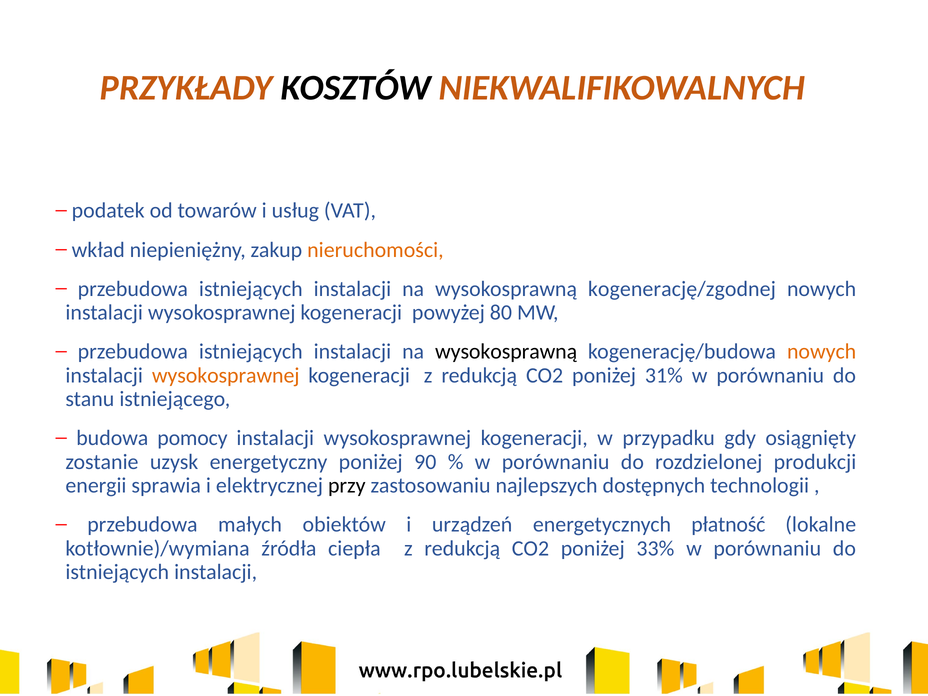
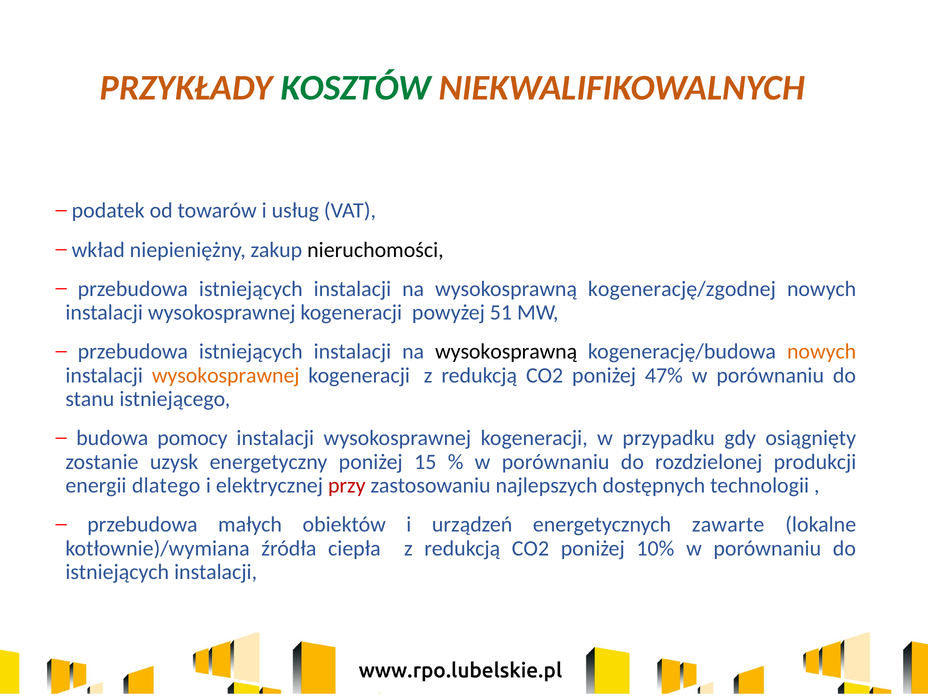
KOSZTÓW colour: black -> green
nieruchomości colour: orange -> black
80: 80 -> 51
31%: 31% -> 47%
90: 90 -> 15
sprawia: sprawia -> dlatego
przy colour: black -> red
płatność: płatność -> zawarte
33%: 33% -> 10%
